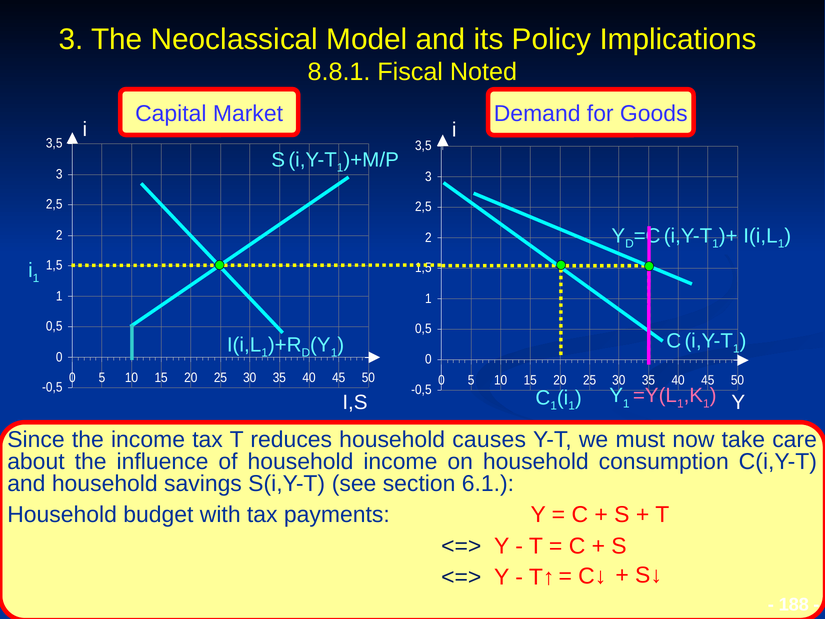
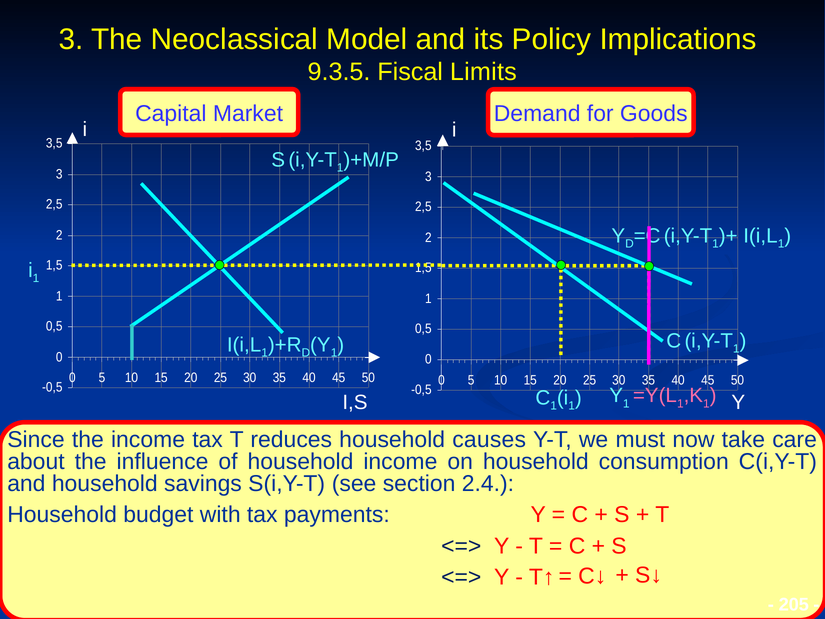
8.8.1: 8.8.1 -> 9.3.5
Noted: Noted -> Limits
6.1: 6.1 -> 2.4
188: 188 -> 205
